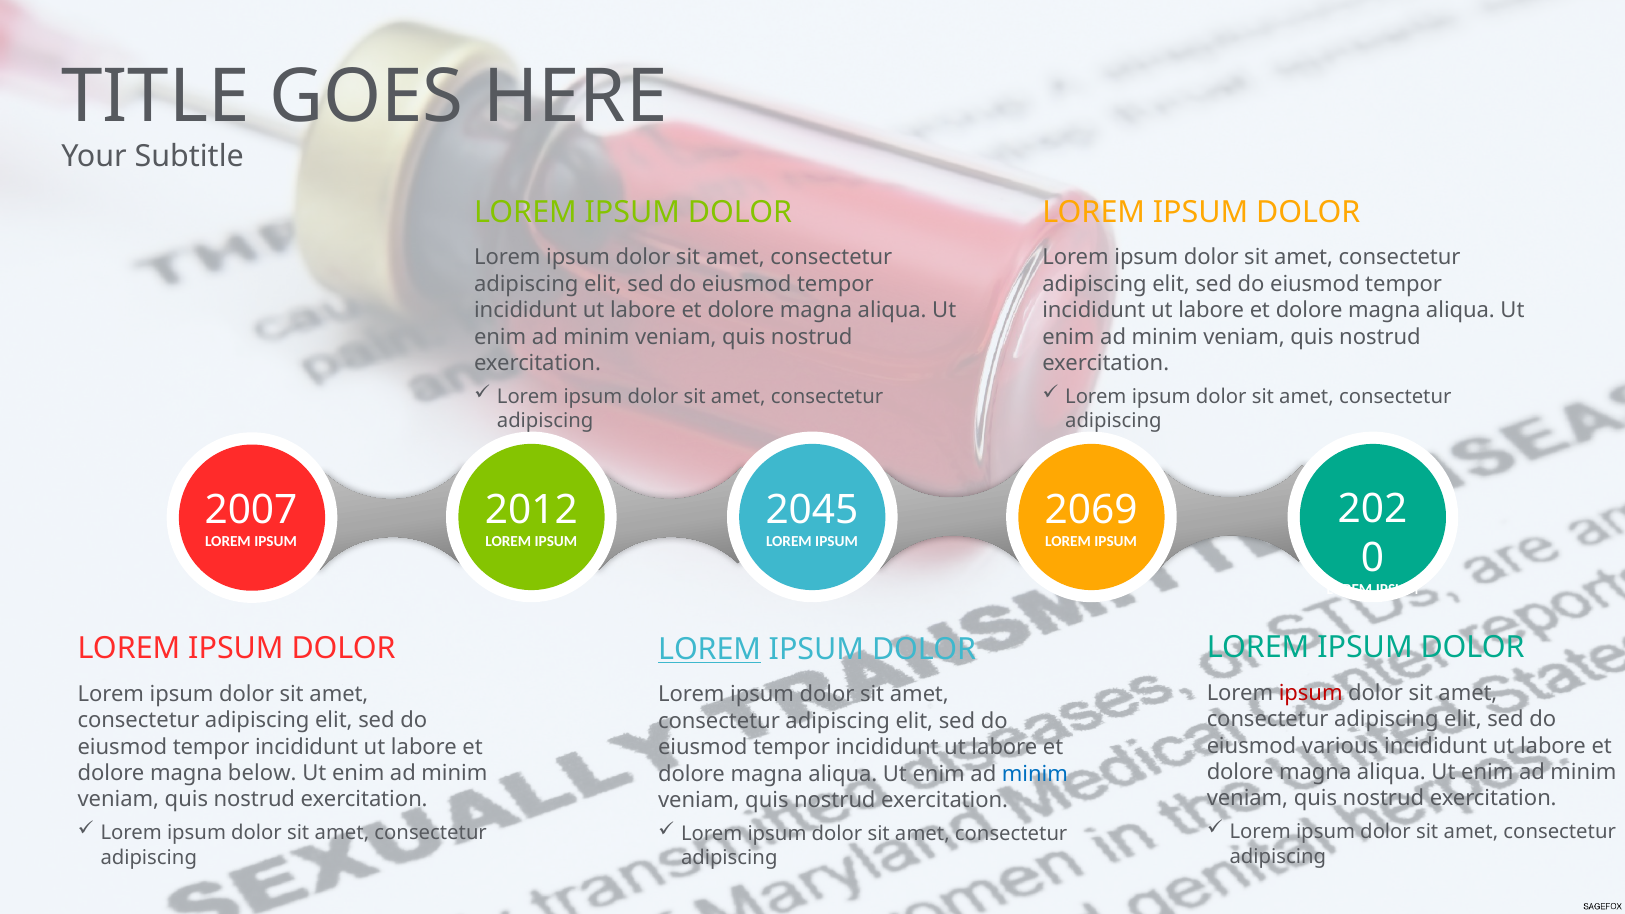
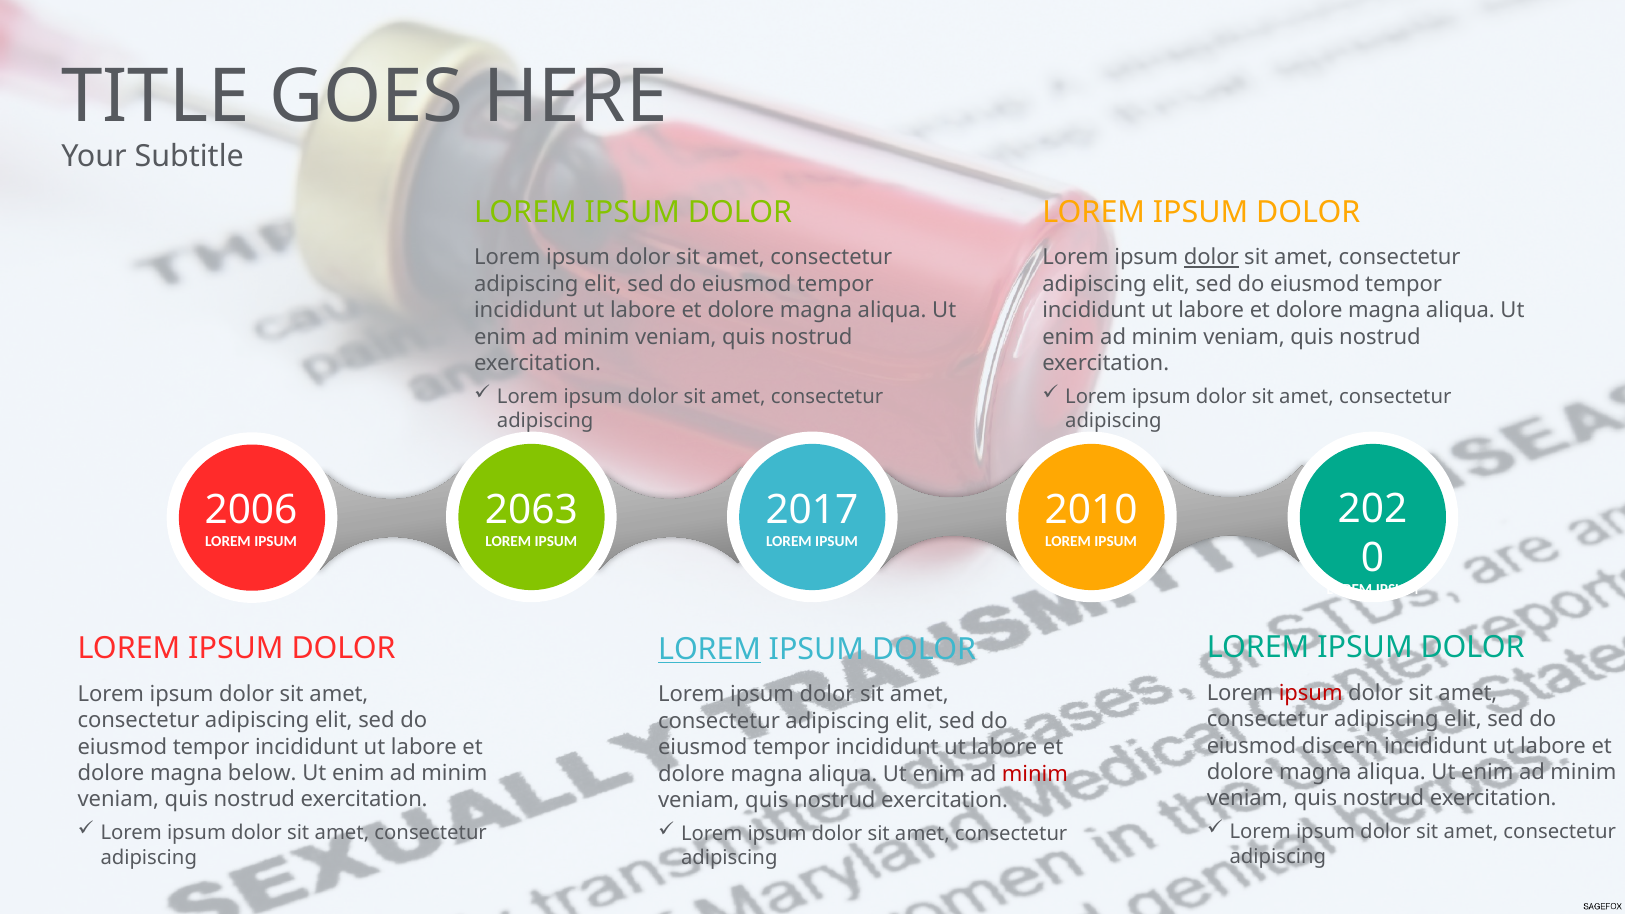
dolor at (1211, 258) underline: none -> present
2007: 2007 -> 2006
2012: 2012 -> 2063
2045: 2045 -> 2017
2069: 2069 -> 2010
various: various -> discern
minim at (1035, 774) colour: blue -> red
